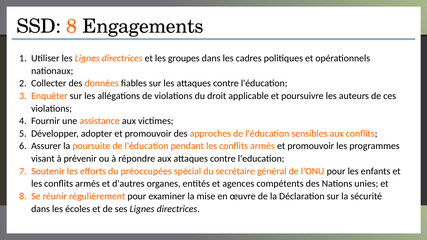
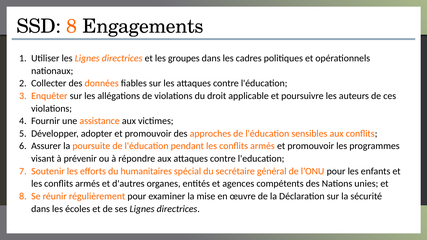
préoccupées: préoccupées -> humanitaires
